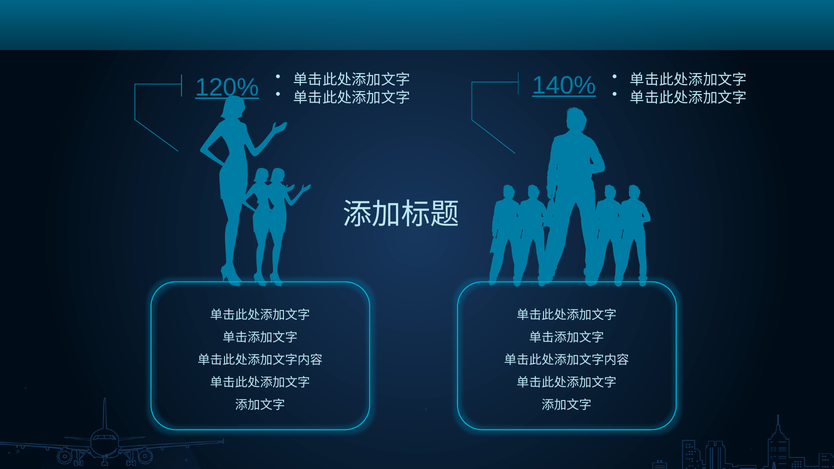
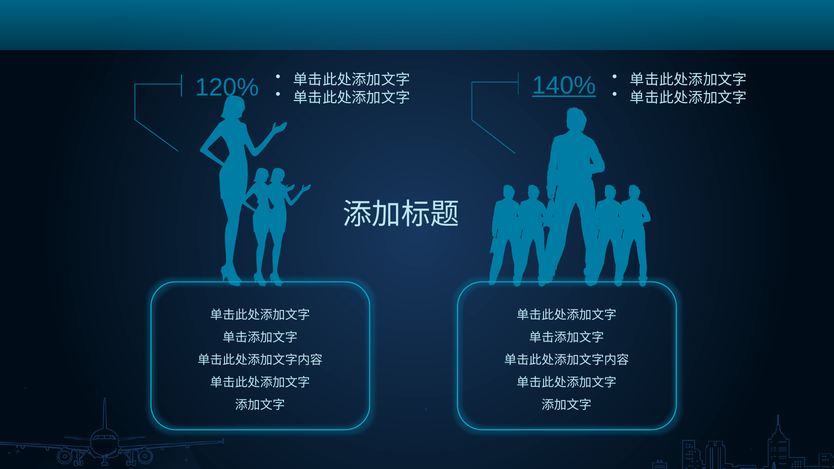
120% underline: present -> none
